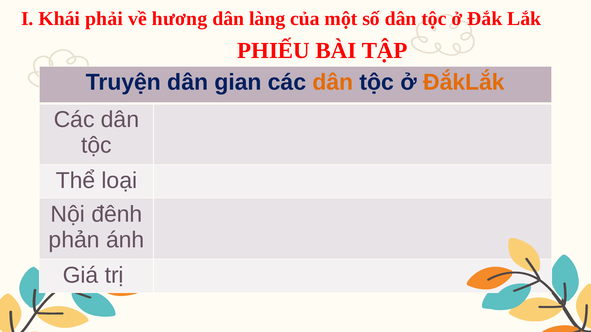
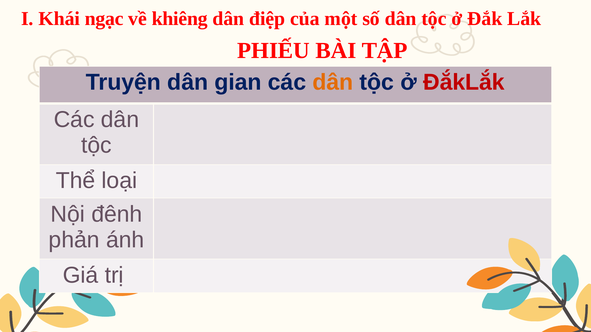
phải: phải -> ngạc
hương: hương -> khiêng
làng: làng -> điệp
ĐắkLắk colour: orange -> red
